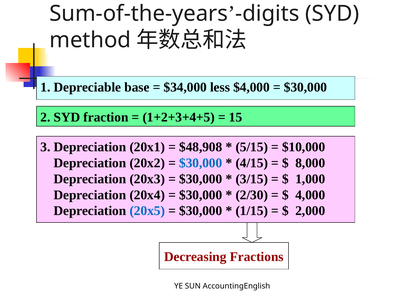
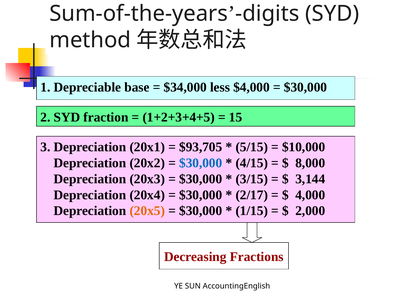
$48,908: $48,908 -> $93,705
1,000: 1,000 -> 3,144
2/30: 2/30 -> 2/17
20x5 colour: blue -> orange
